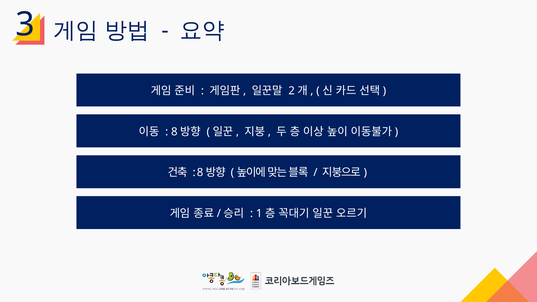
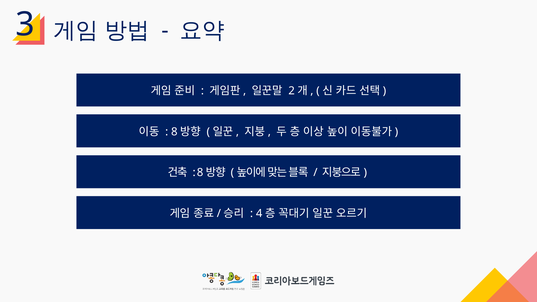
1: 1 -> 4
